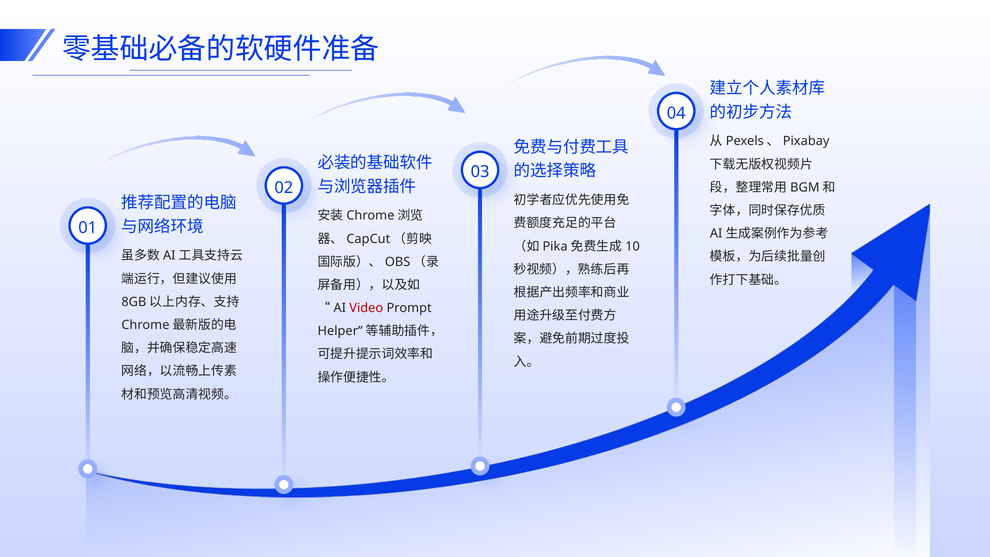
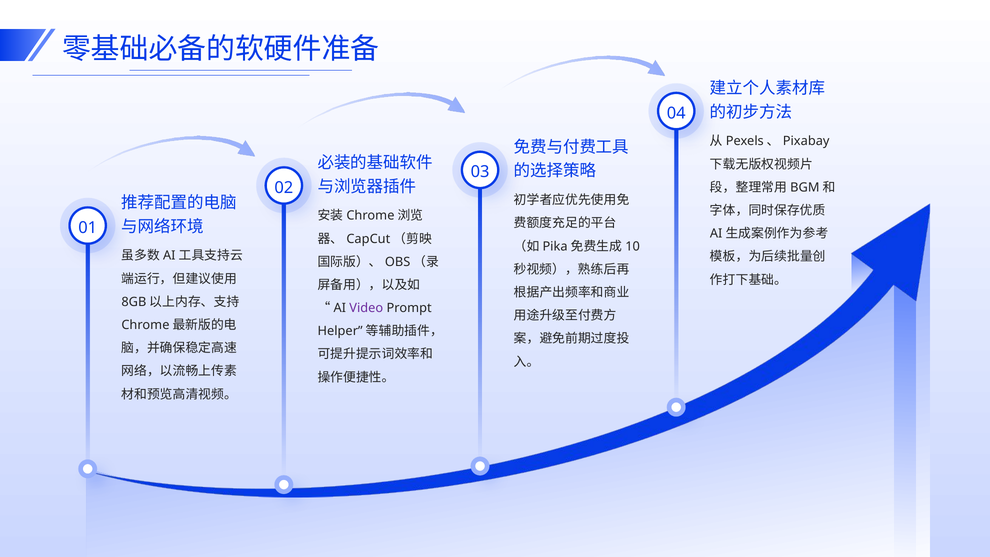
Video colour: red -> purple
